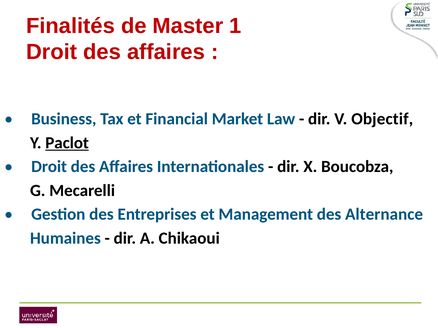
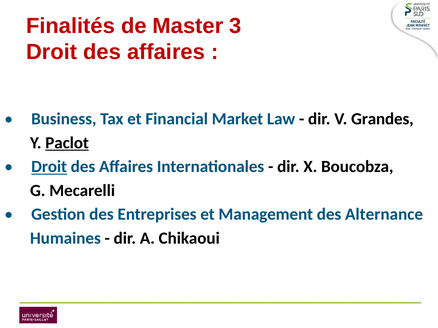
1: 1 -> 3
Objectif: Objectif -> Grandes
Droit at (49, 167) underline: none -> present
